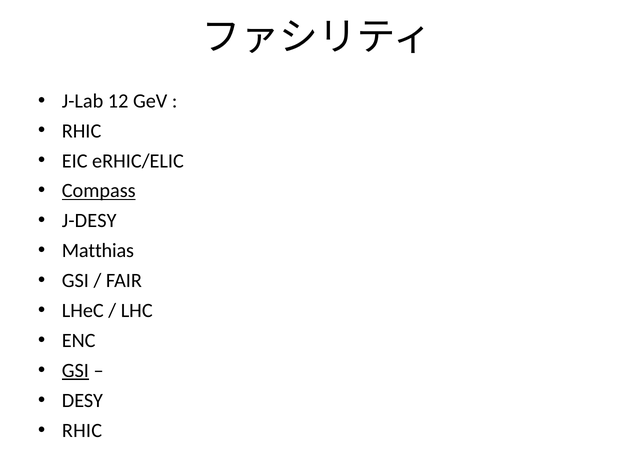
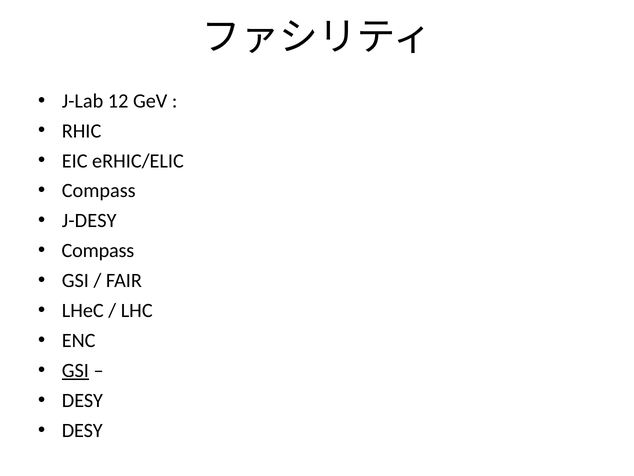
Compass at (99, 191) underline: present -> none
Matthias at (98, 250): Matthias -> Compass
RHIC at (82, 430): RHIC -> DESY
